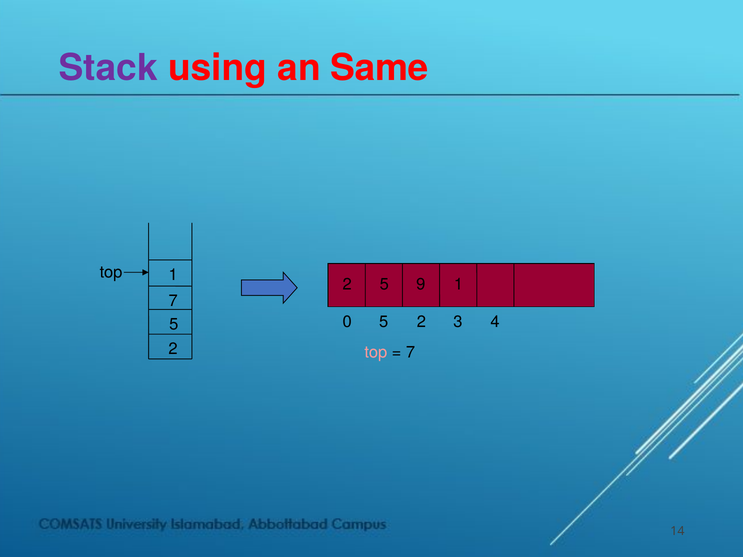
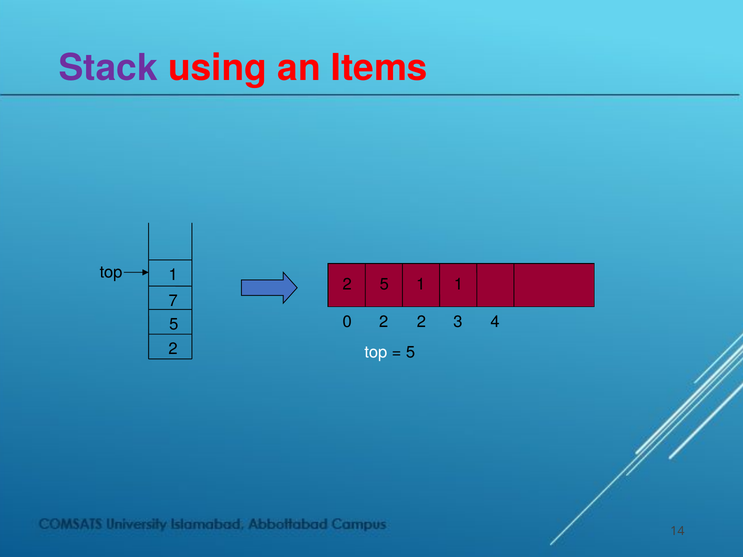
Same: Same -> Items
5 9: 9 -> 1
0 5: 5 -> 2
top at (376, 353) colour: pink -> white
7 at (410, 353): 7 -> 5
